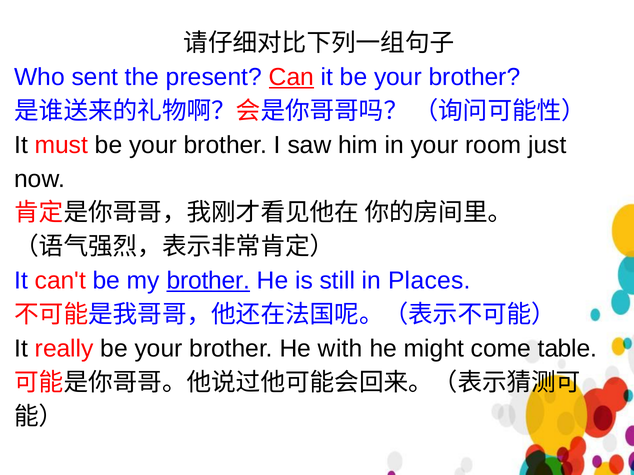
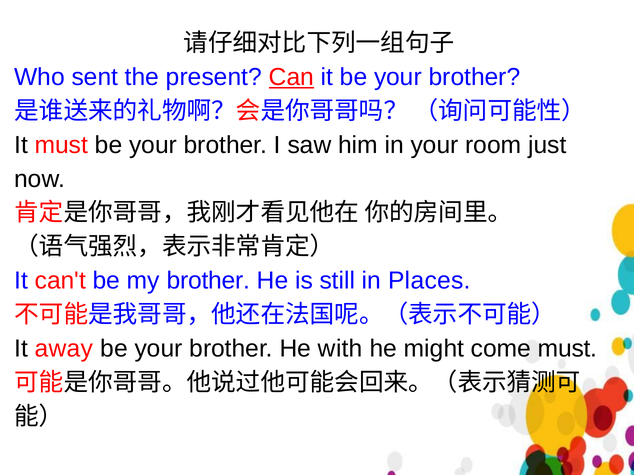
brother at (208, 281) underline: present -> none
really: really -> away
come table: table -> must
